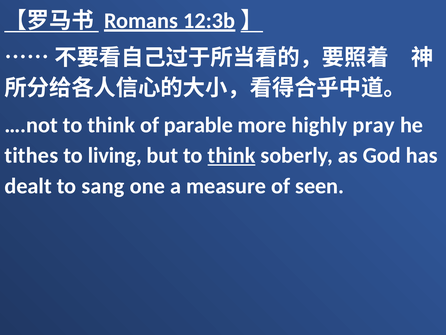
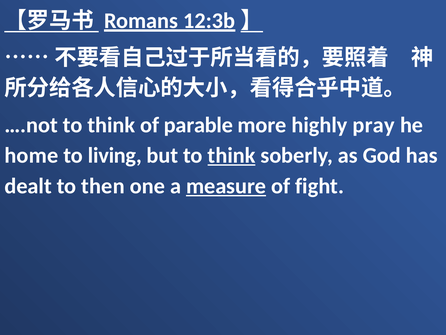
tithes: tithes -> home
sang: sang -> then
measure underline: none -> present
seen: seen -> fight
